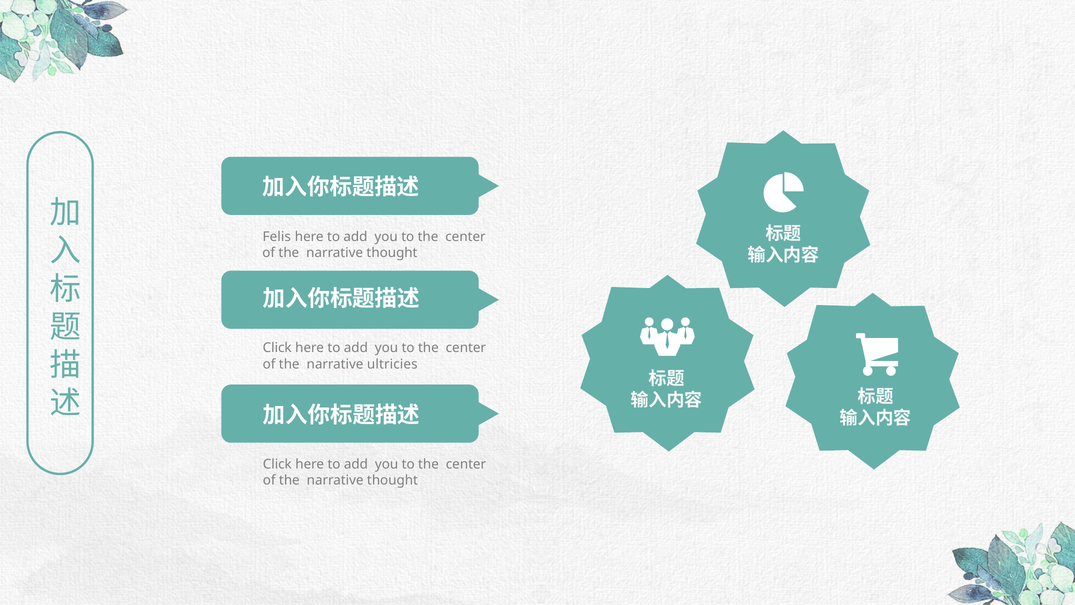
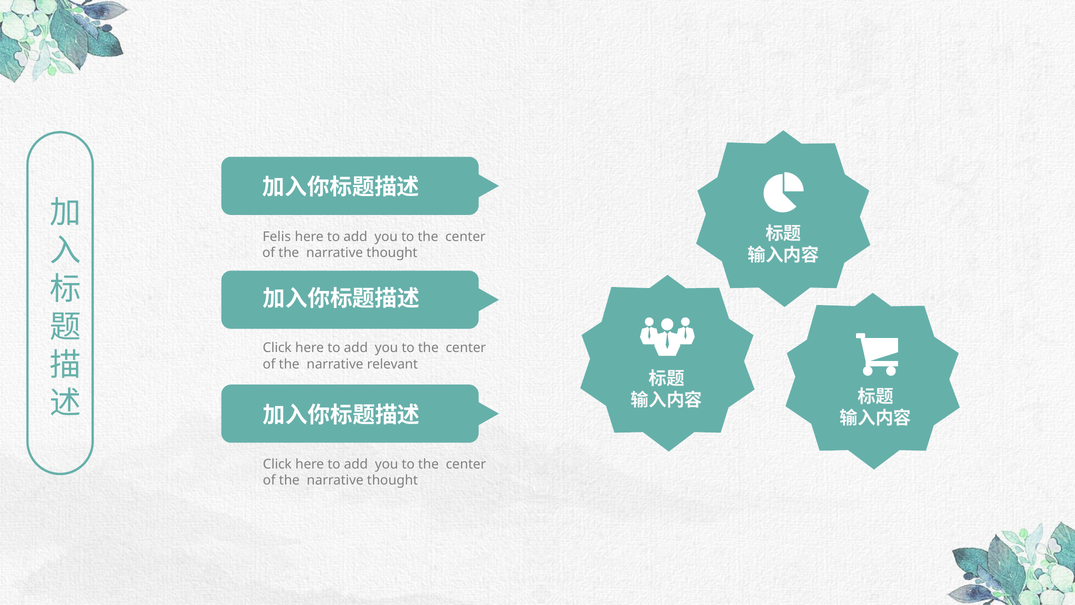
ultricies: ultricies -> relevant
